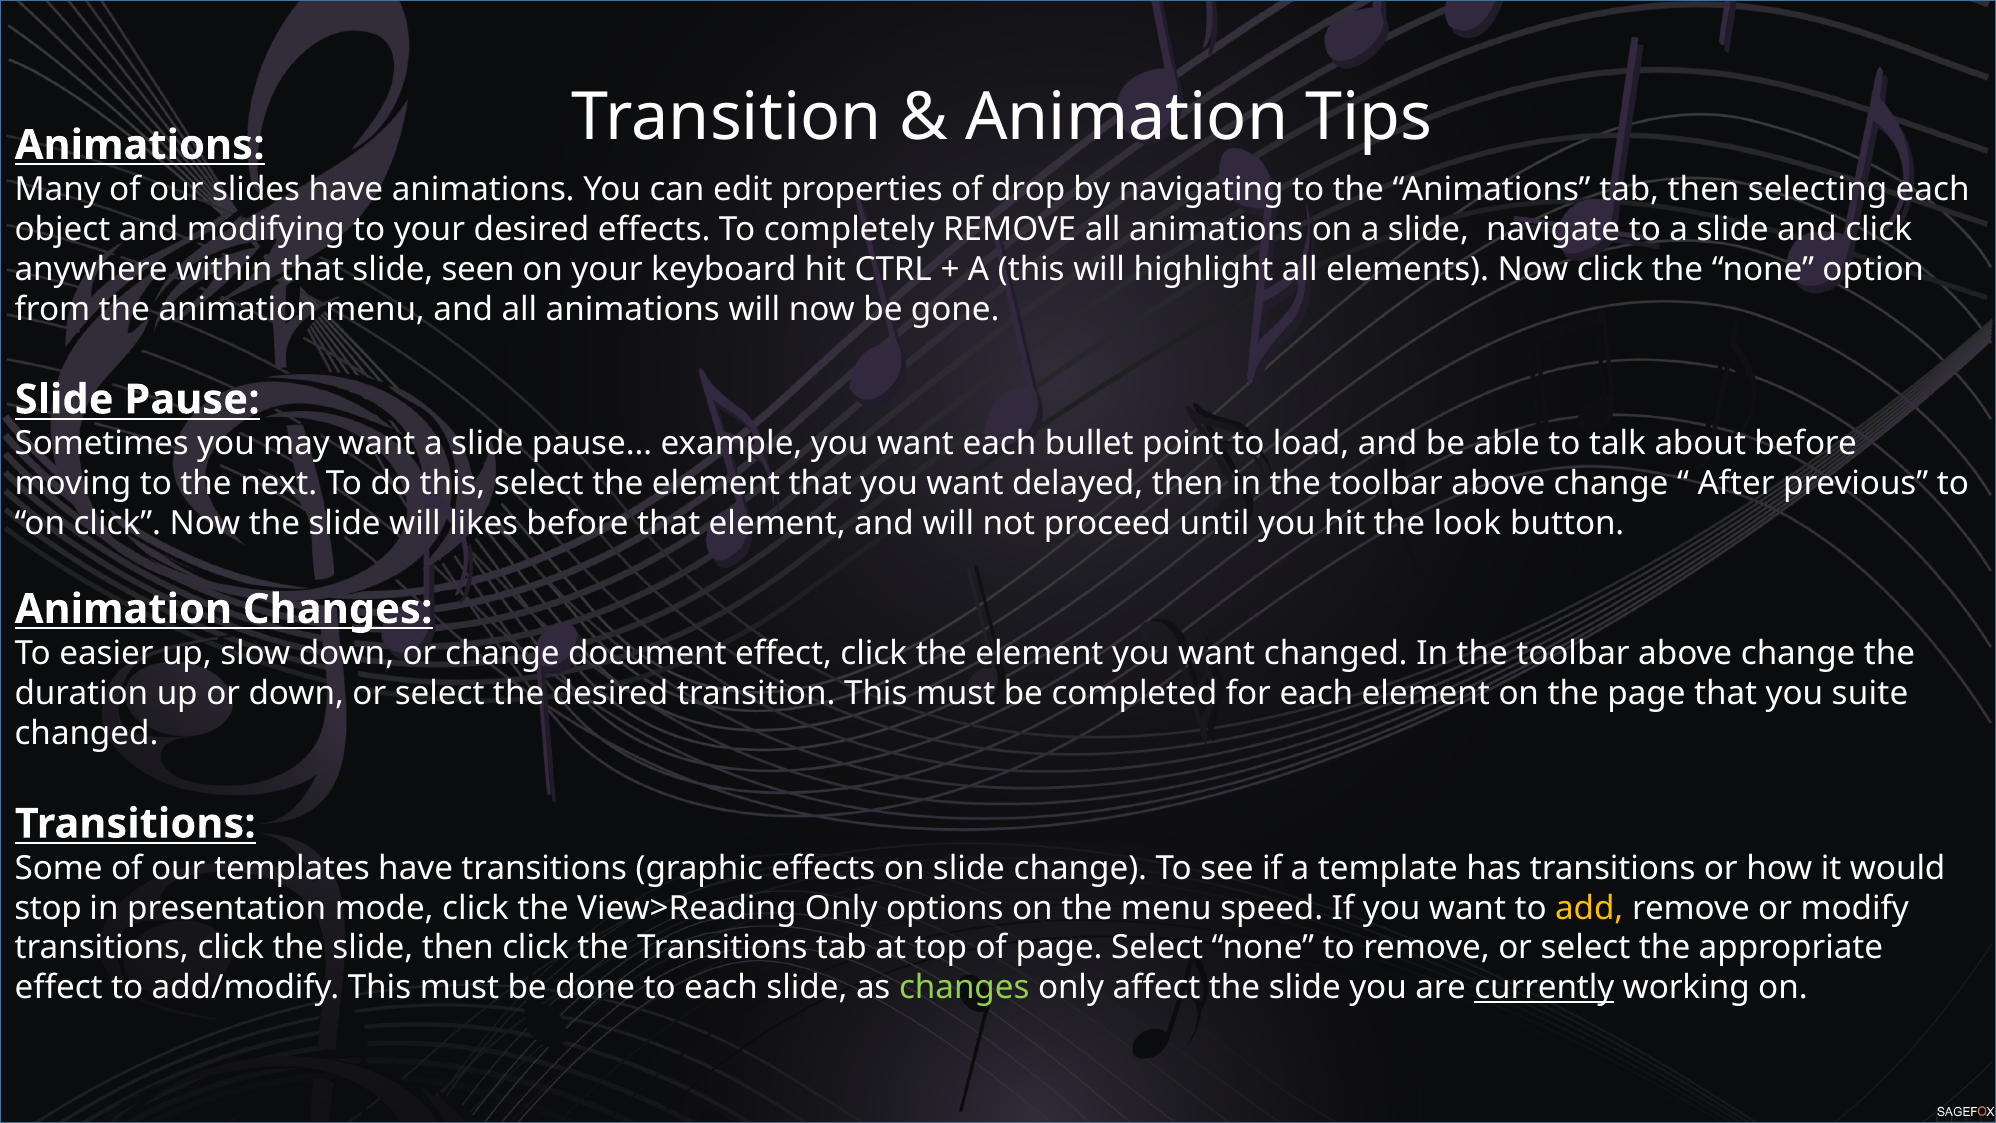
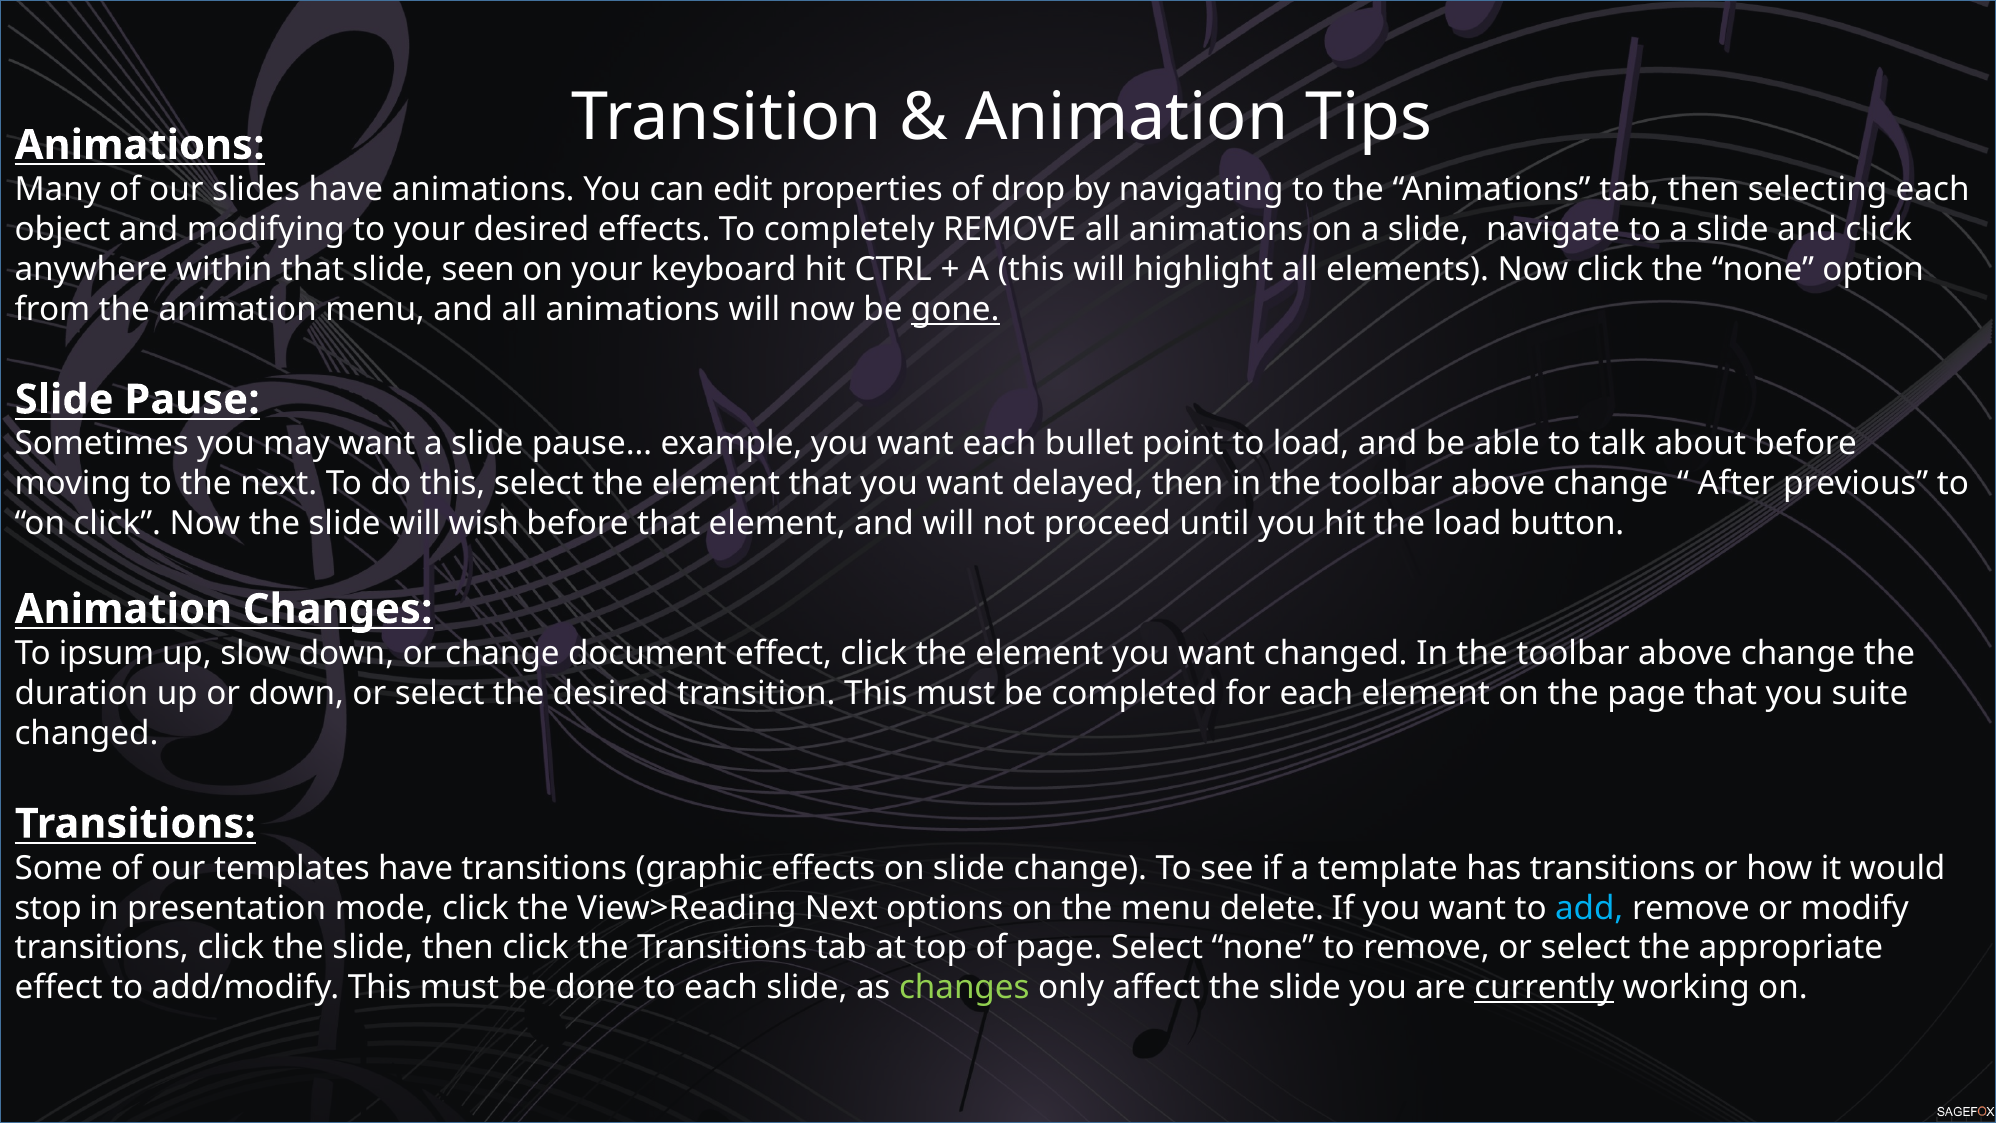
gone underline: none -> present
likes: likes -> wish
the look: look -> load
easier: easier -> ipsum
View>Reading Only: Only -> Next
speed: speed -> delete
add colour: yellow -> light blue
